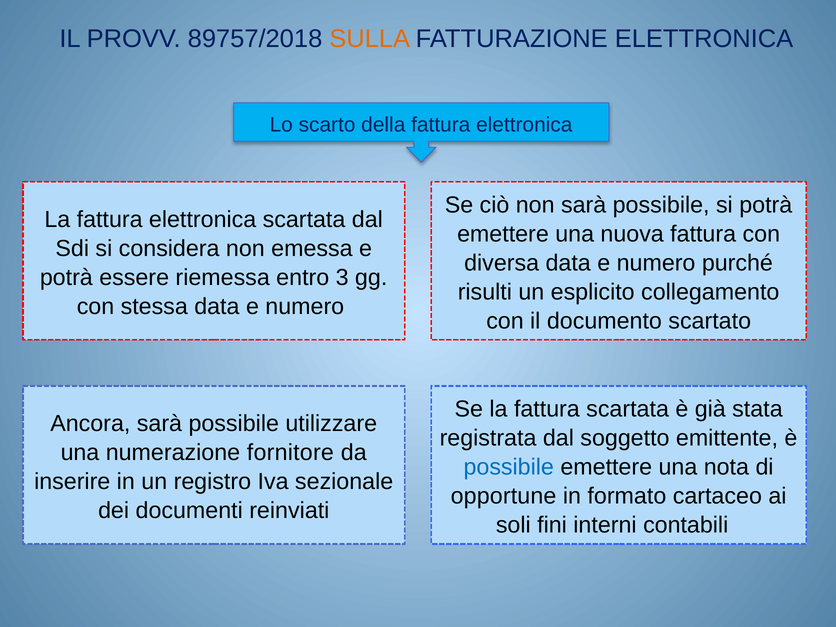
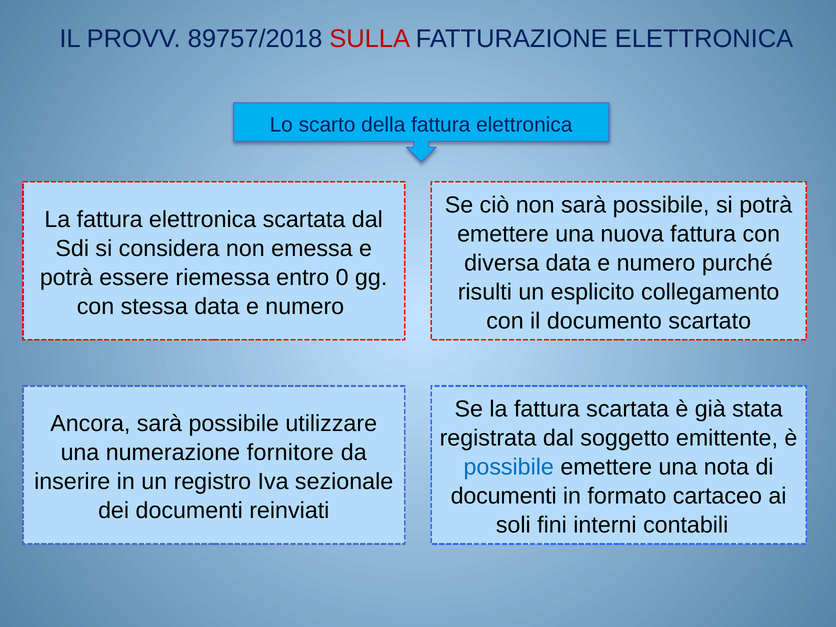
SULLA colour: orange -> red
3: 3 -> 0
opportune at (504, 496): opportune -> documenti
